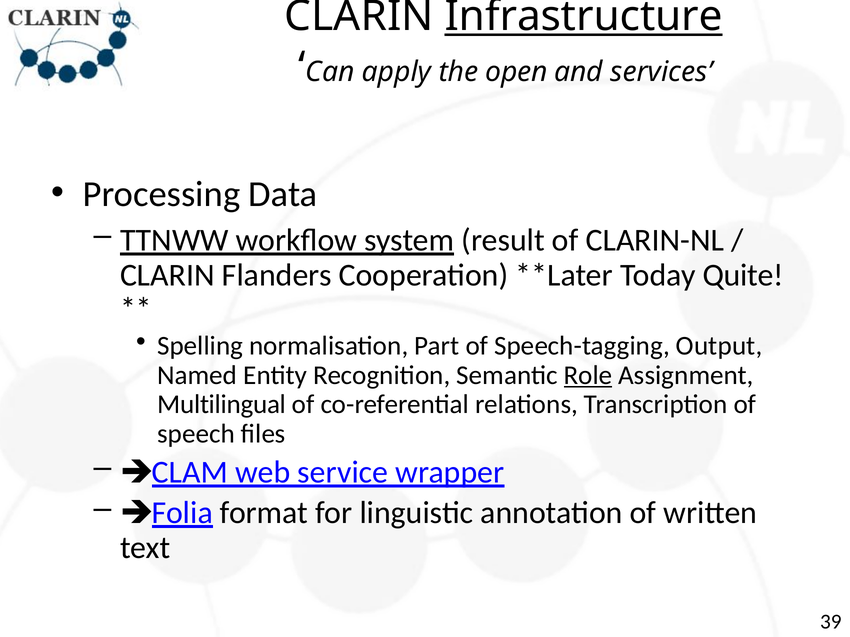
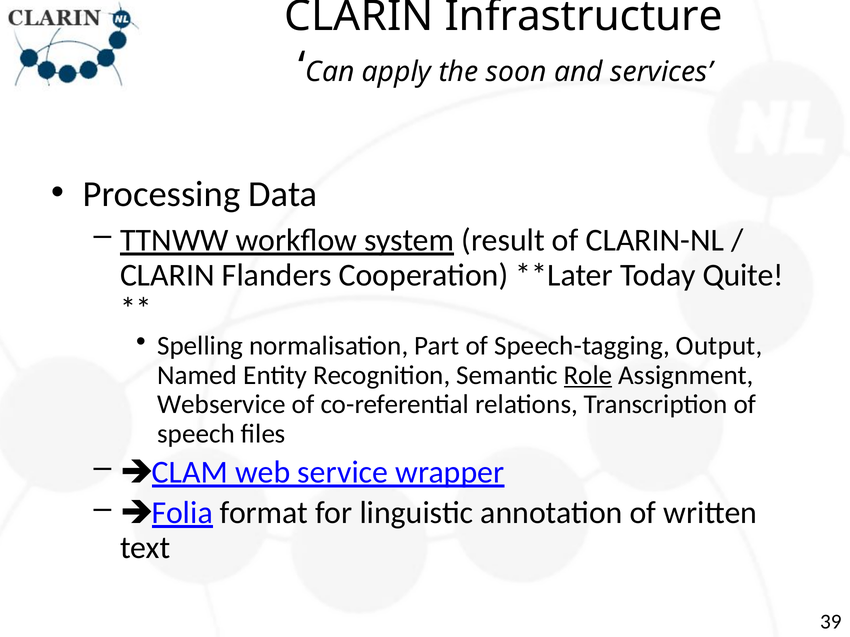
Infrastructure underline: present -> none
open: open -> soon
Multilingual: Multilingual -> Webservice
